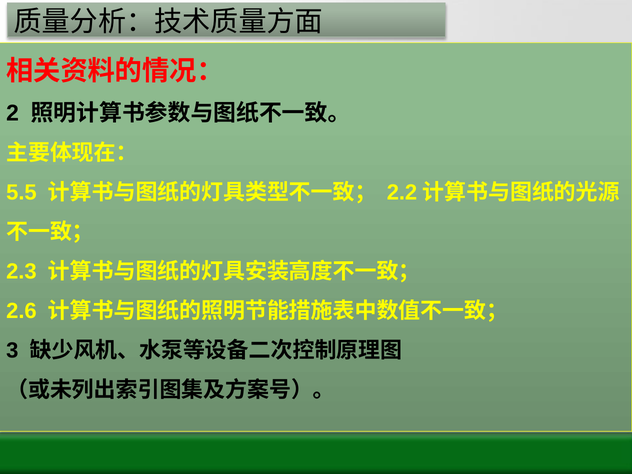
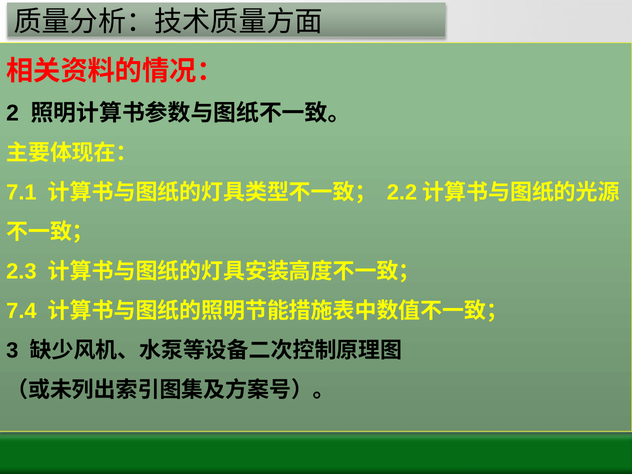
5.5: 5.5 -> 7.1
2.6: 2.6 -> 7.4
